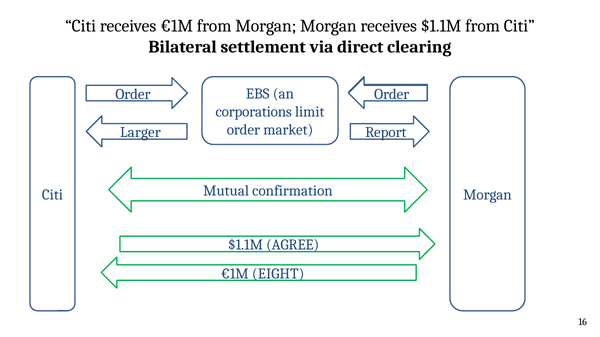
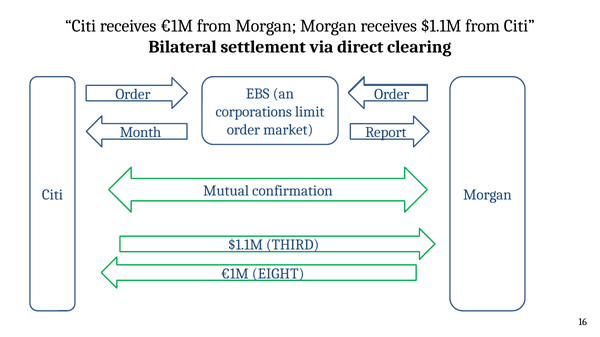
Larger: Larger -> Month
AGREE: AGREE -> THIRD
